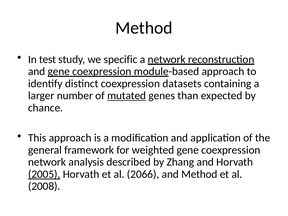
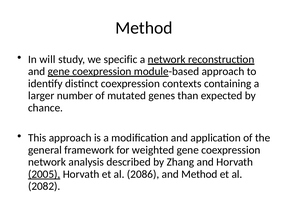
test: test -> will
datasets: datasets -> contexts
mutated underline: present -> none
2066: 2066 -> 2086
2008: 2008 -> 2082
